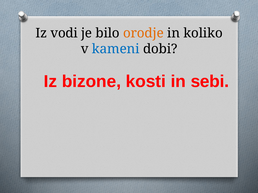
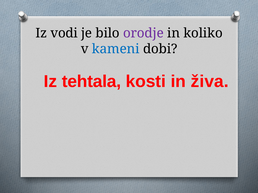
orodje colour: orange -> purple
bizone: bizone -> tehtala
sebi: sebi -> živa
